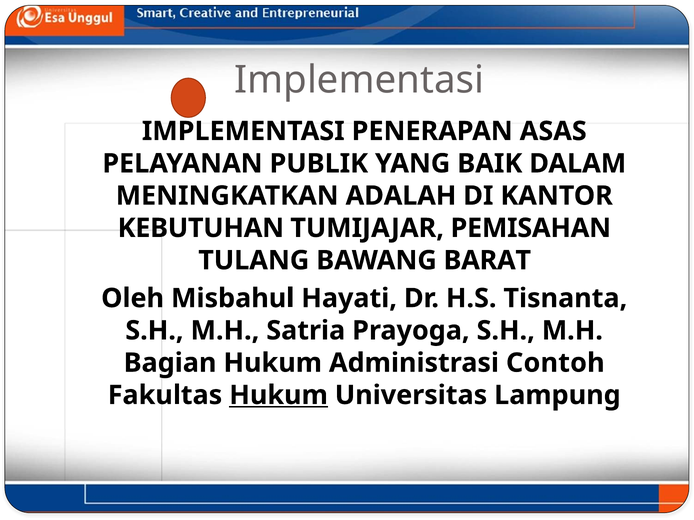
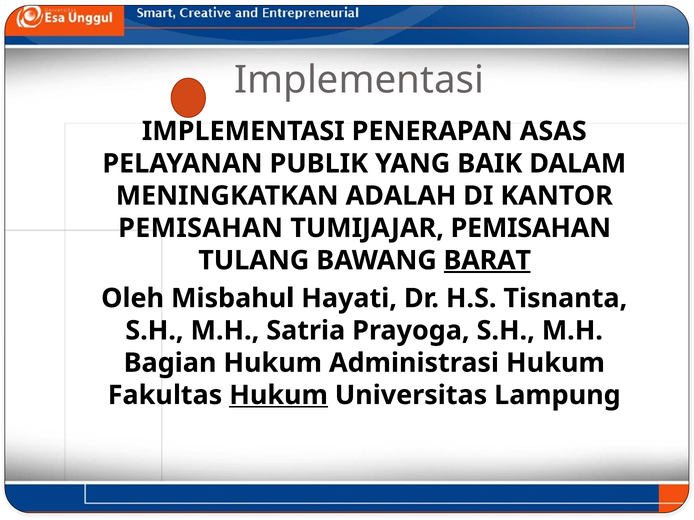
KEBUTUHAN at (201, 228): KEBUTUHAN -> PEMISAHAN
BARAT underline: none -> present
Administrasi Contoh: Contoh -> Hukum
